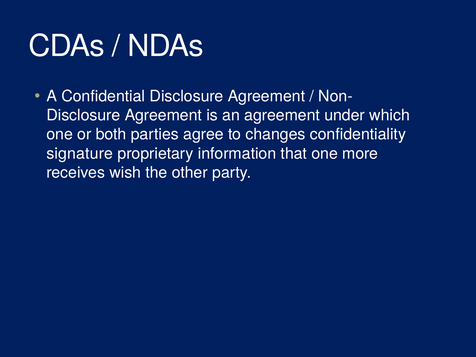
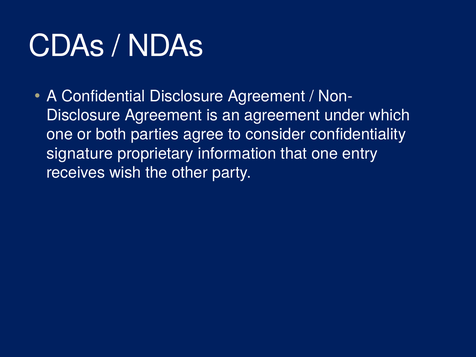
changes: changes -> consider
more: more -> entry
